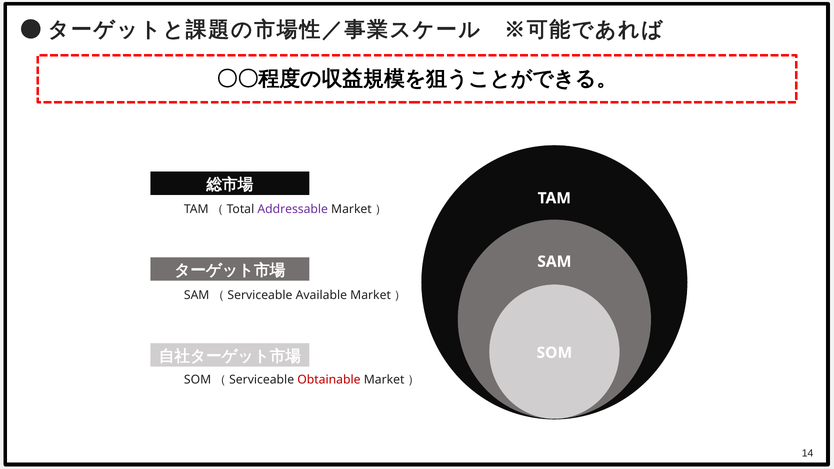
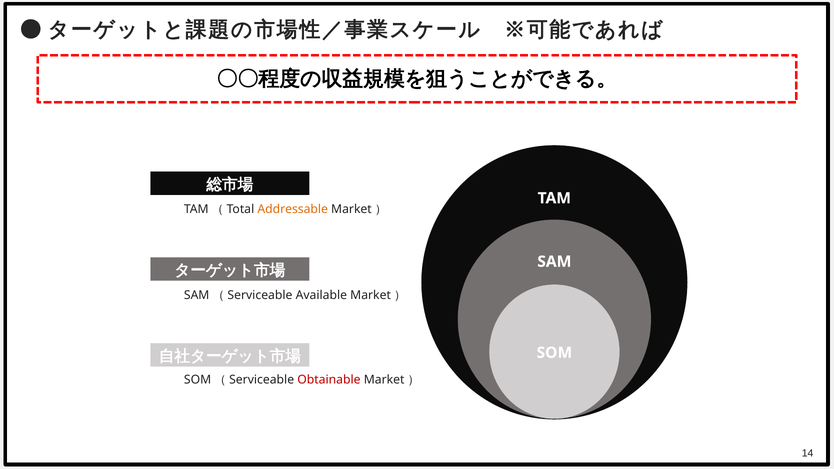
Addressable colour: purple -> orange
